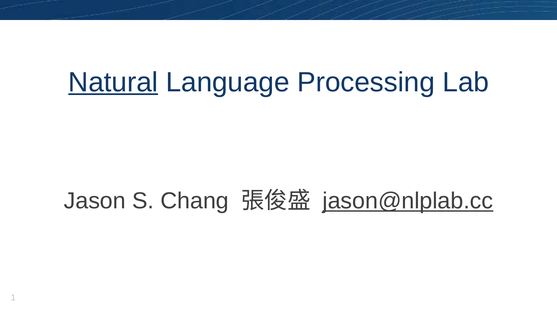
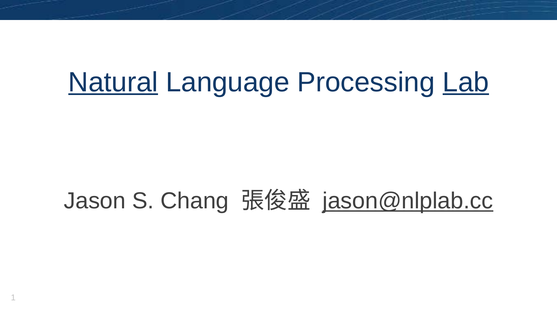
Lab underline: none -> present
